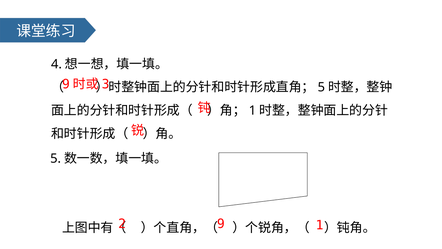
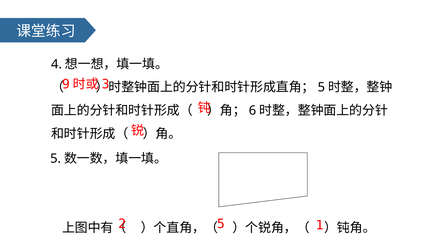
1 at (252, 110): 1 -> 6
9 at (221, 224): 9 -> 5
